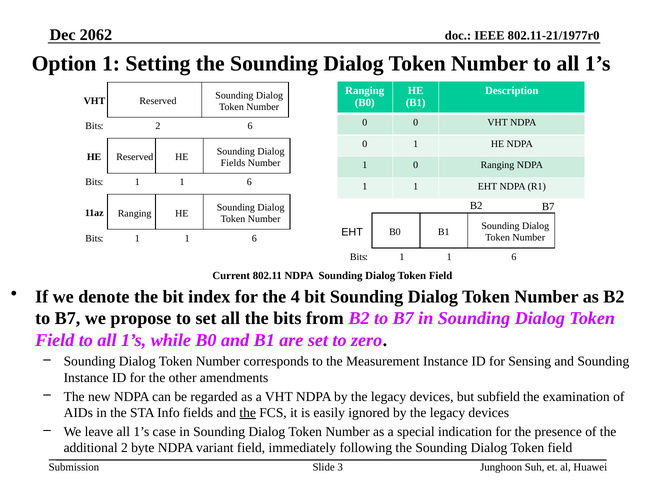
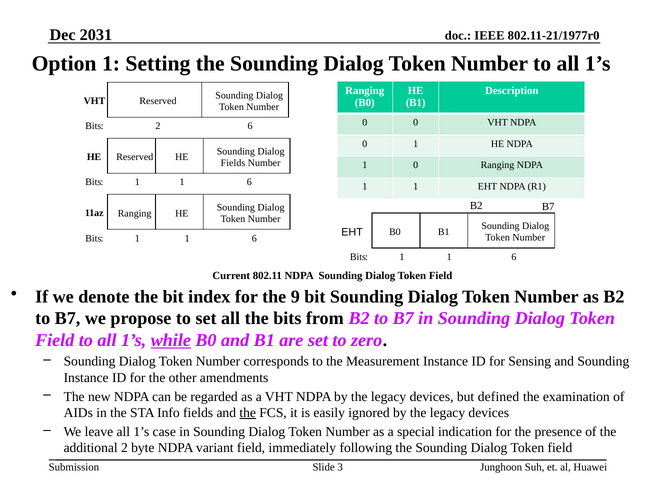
2062: 2062 -> 2031
4: 4 -> 9
while underline: none -> present
subfield: subfield -> defined
